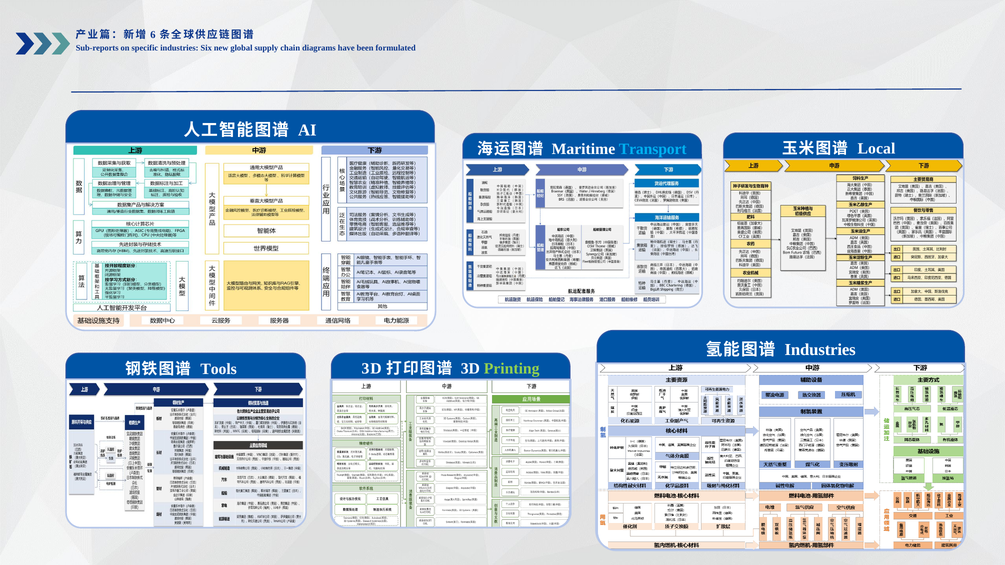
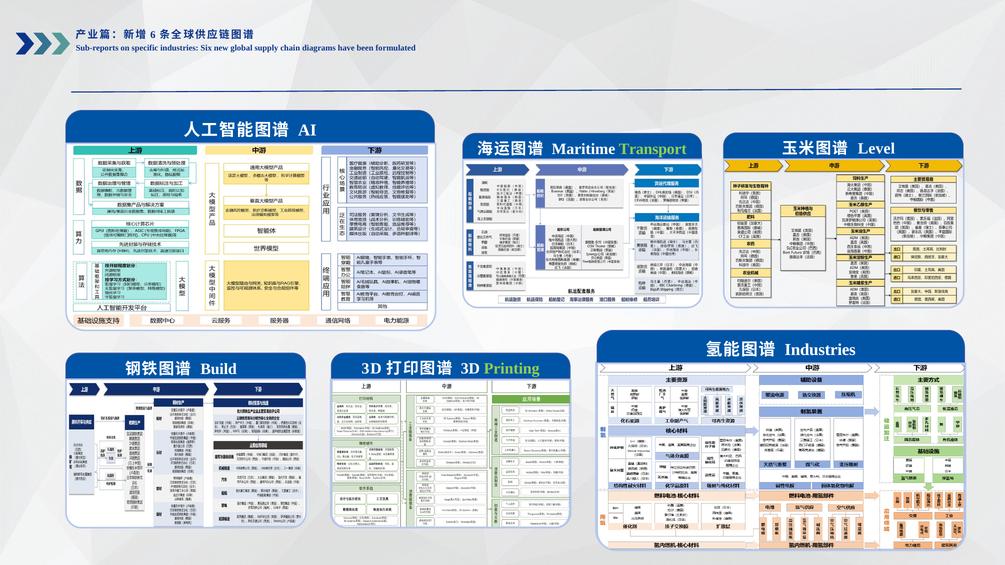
Local: Local -> Level
Transport colour: light blue -> light green
Tools: Tools -> Build
